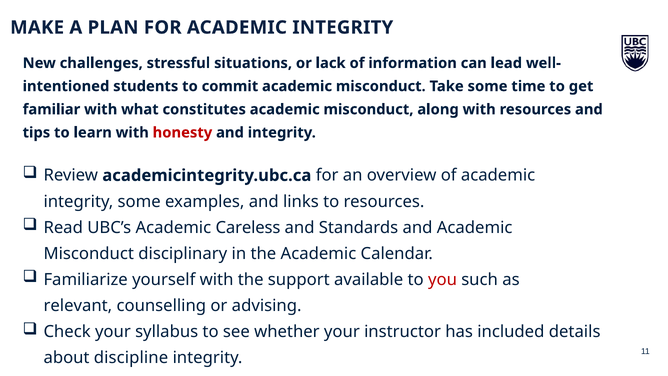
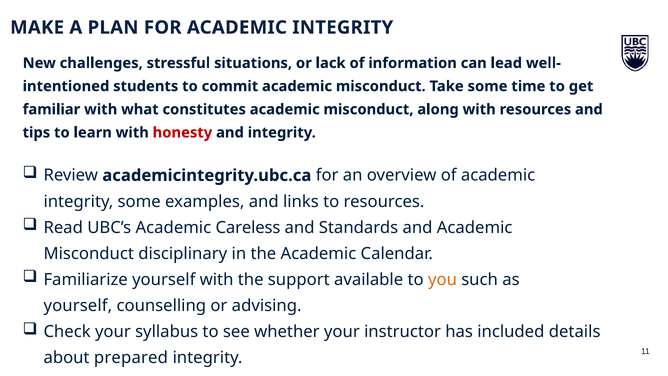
you colour: red -> orange
relevant at (78, 306): relevant -> yourself
discipline: discipline -> prepared
